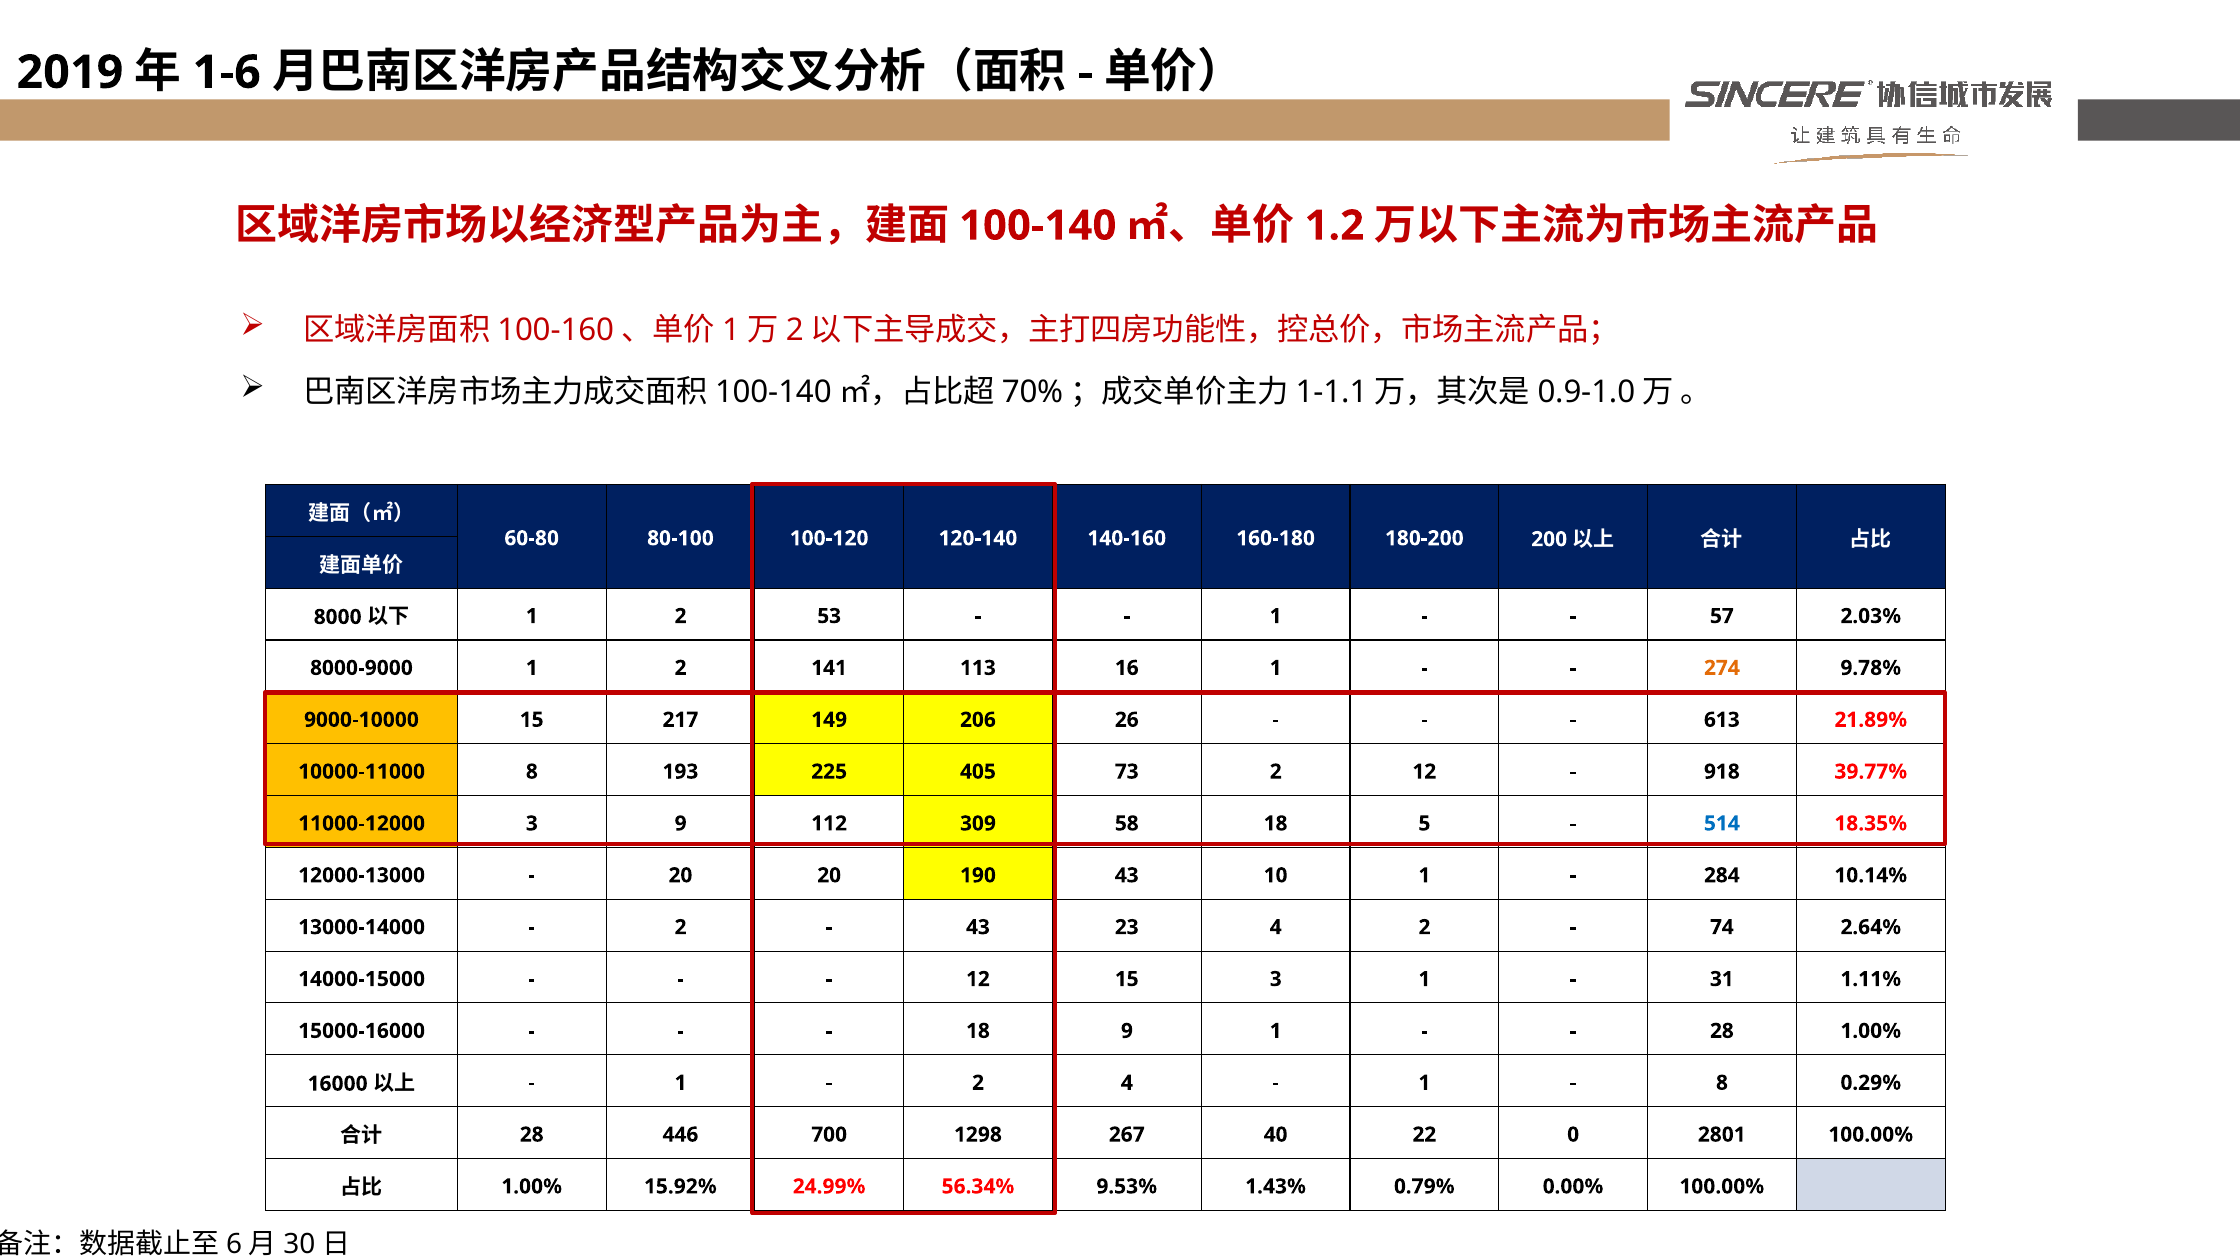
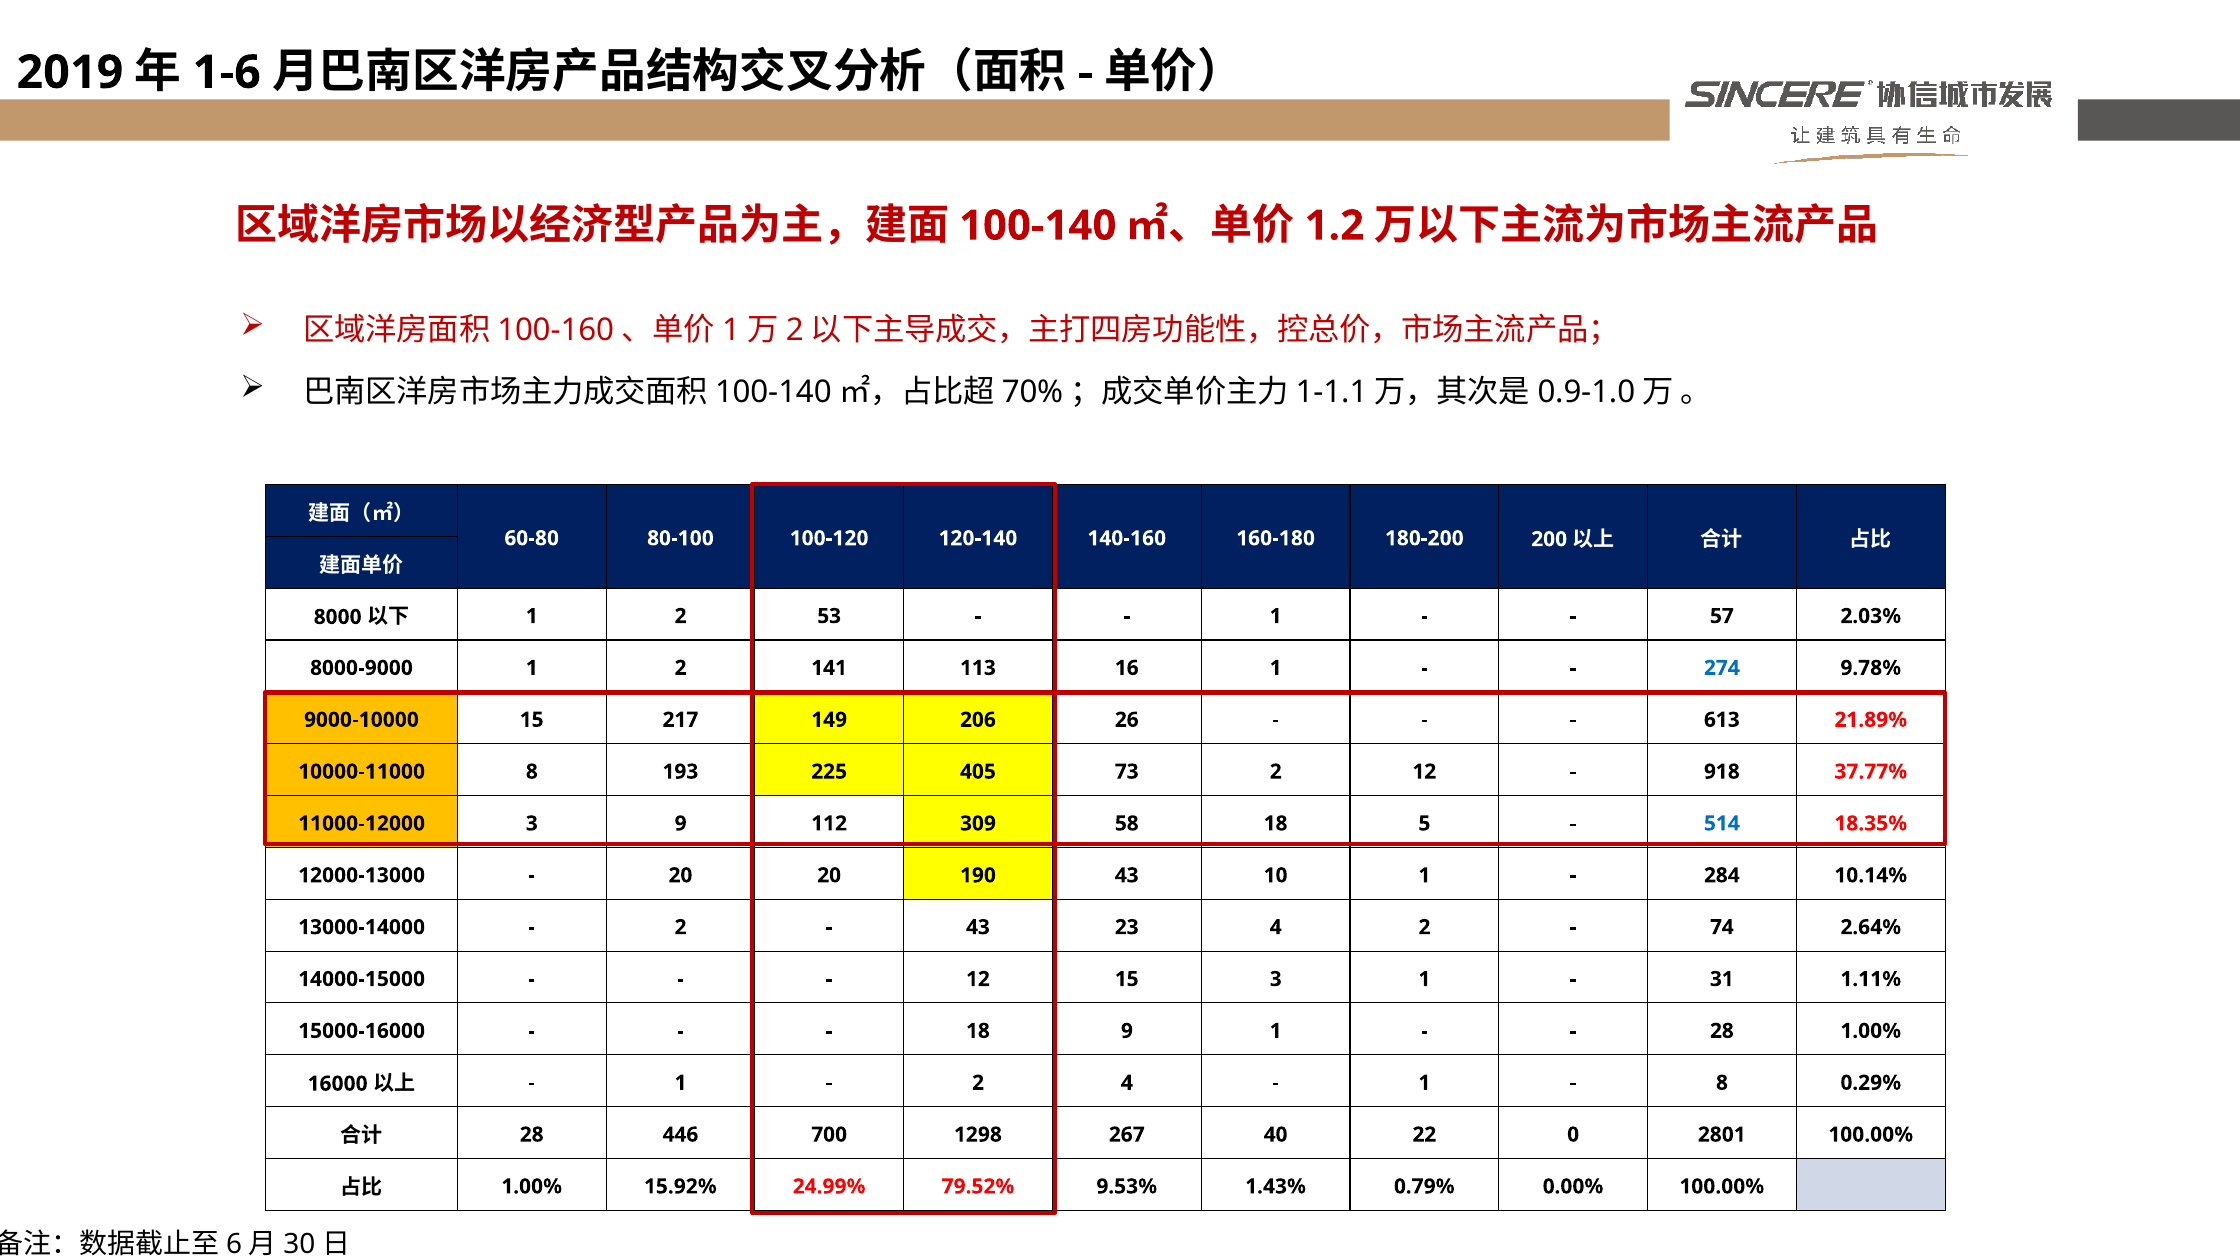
274 colour: orange -> blue
39.77%: 39.77% -> 37.77%
56.34%: 56.34% -> 79.52%
